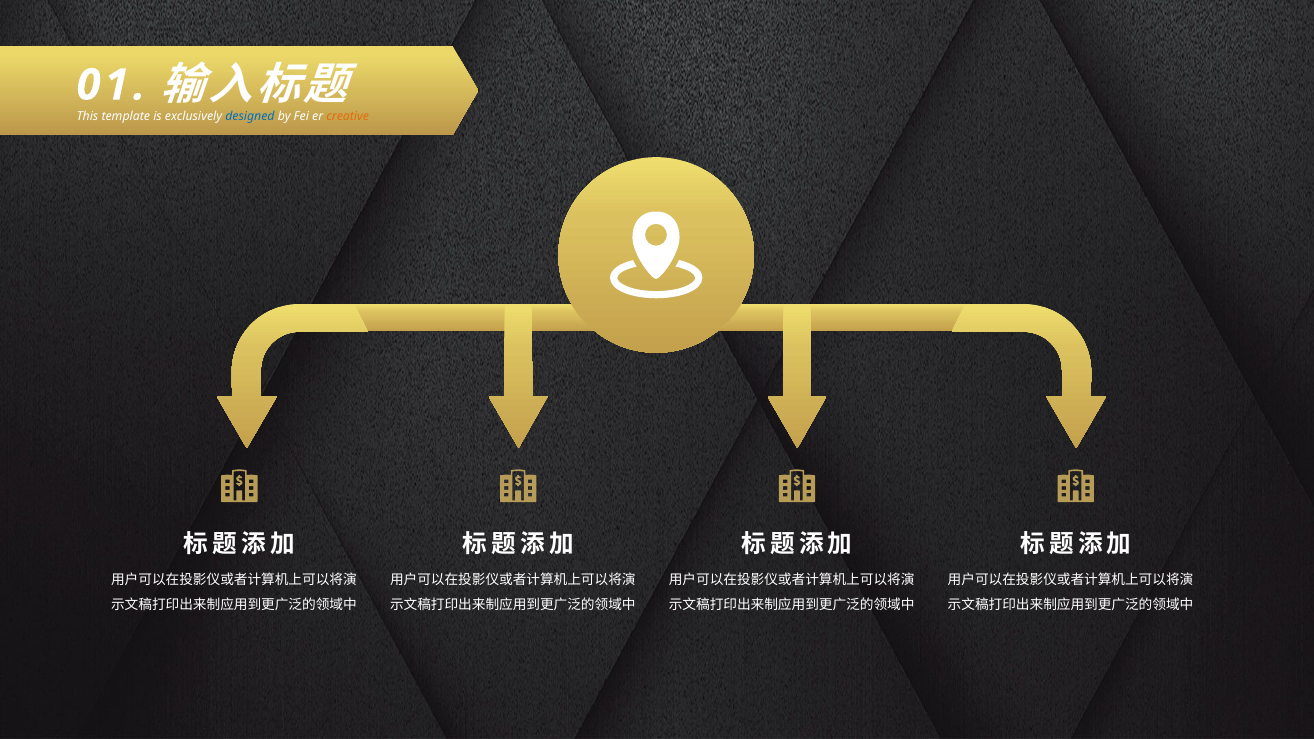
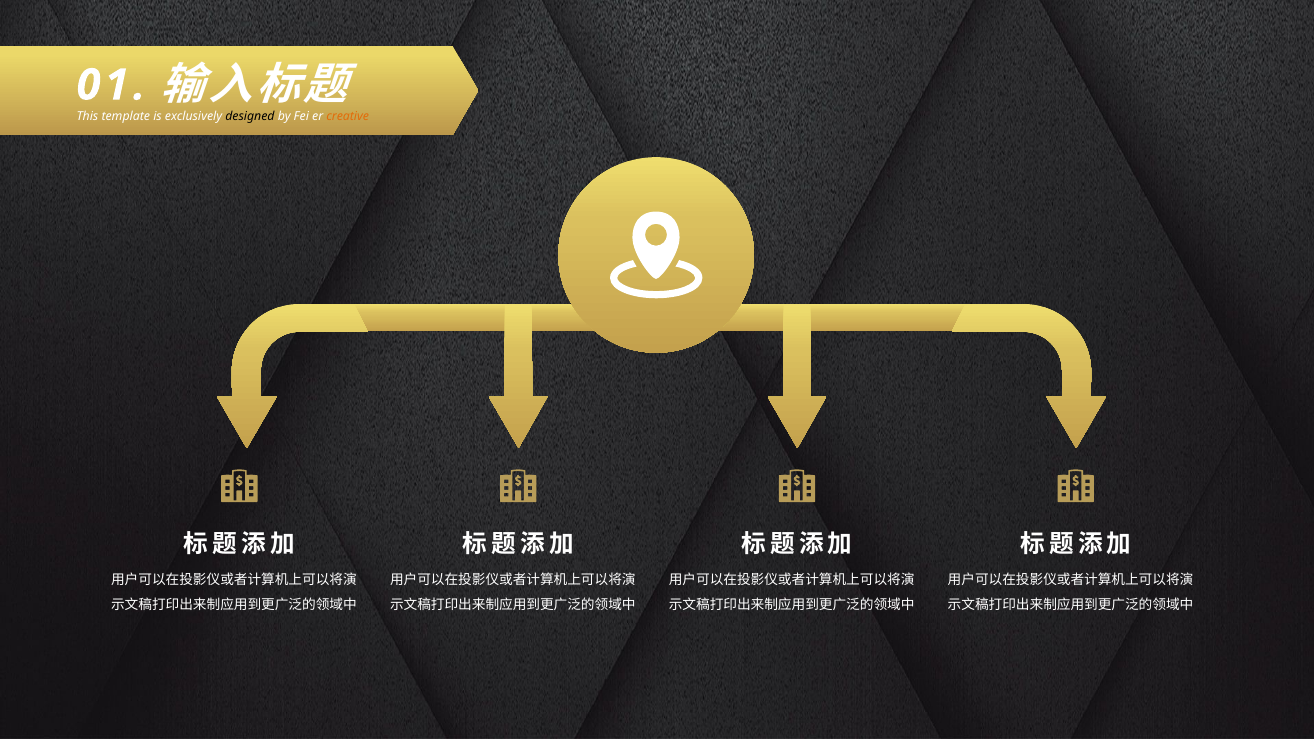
designed colour: blue -> black
